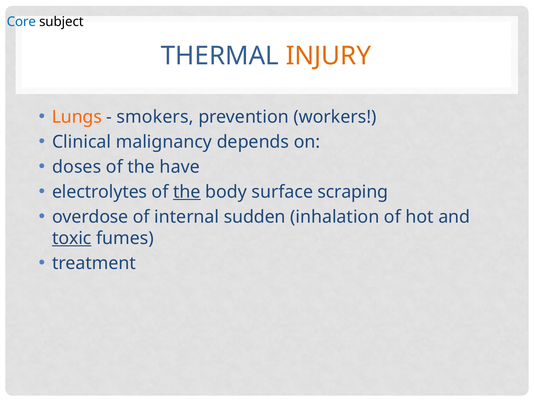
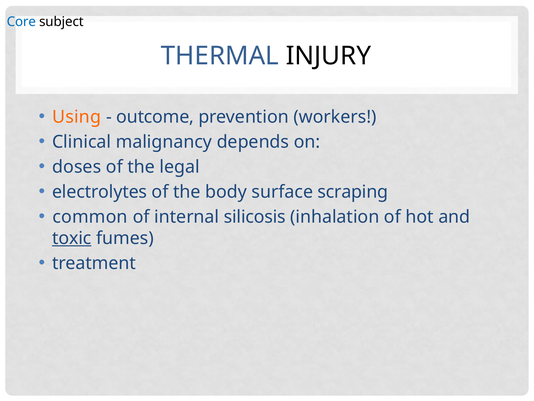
INJURY colour: orange -> black
Lungs: Lungs -> Using
smokers: smokers -> outcome
have: have -> legal
the at (187, 192) underline: present -> none
overdose: overdose -> common
sudden: sudden -> silicosis
